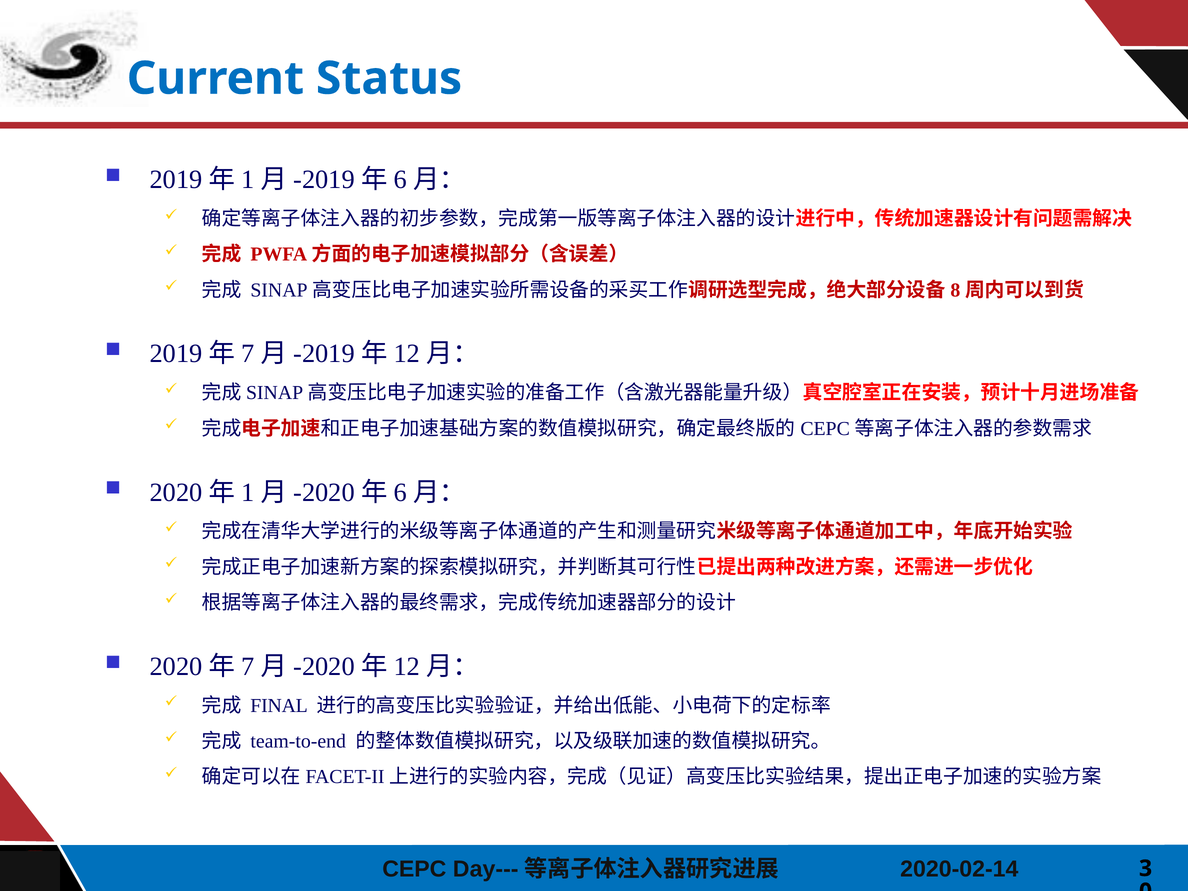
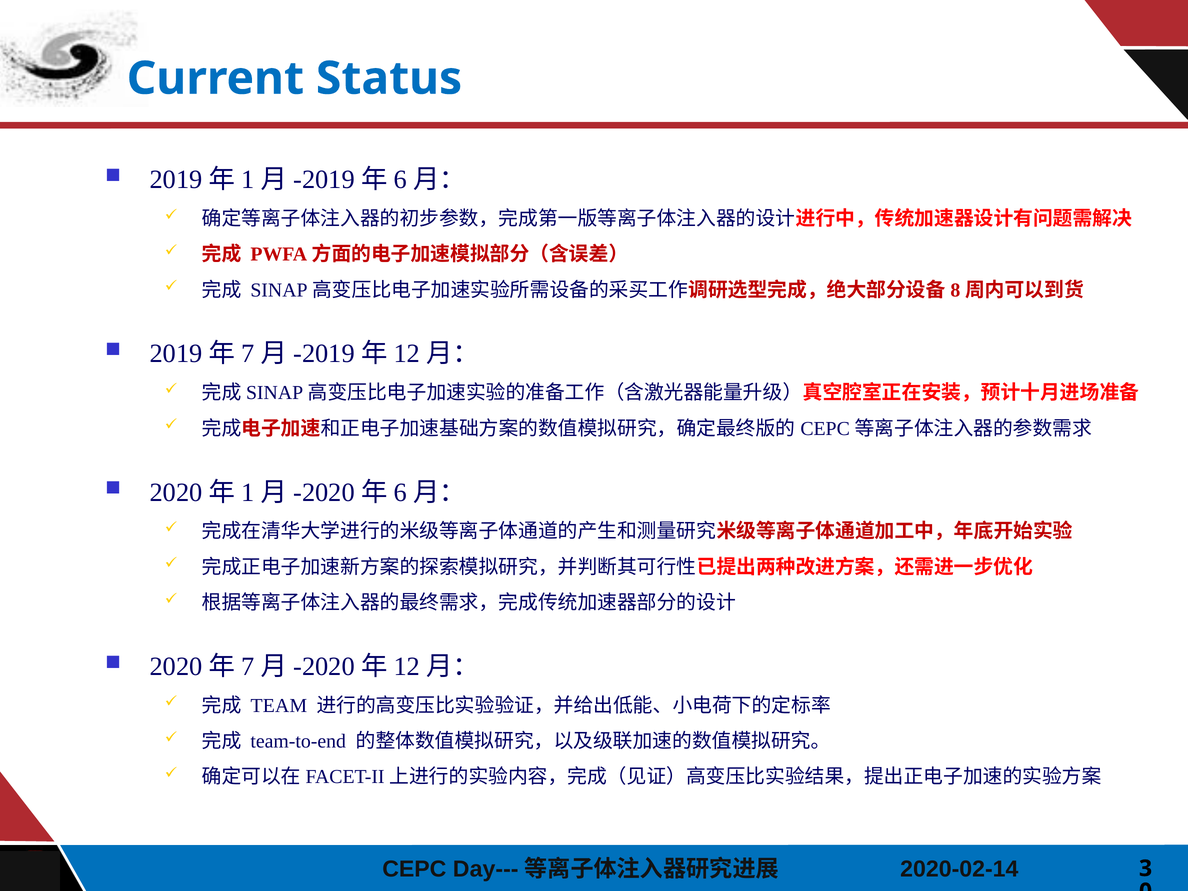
FINAL: FINAL -> TEAM
